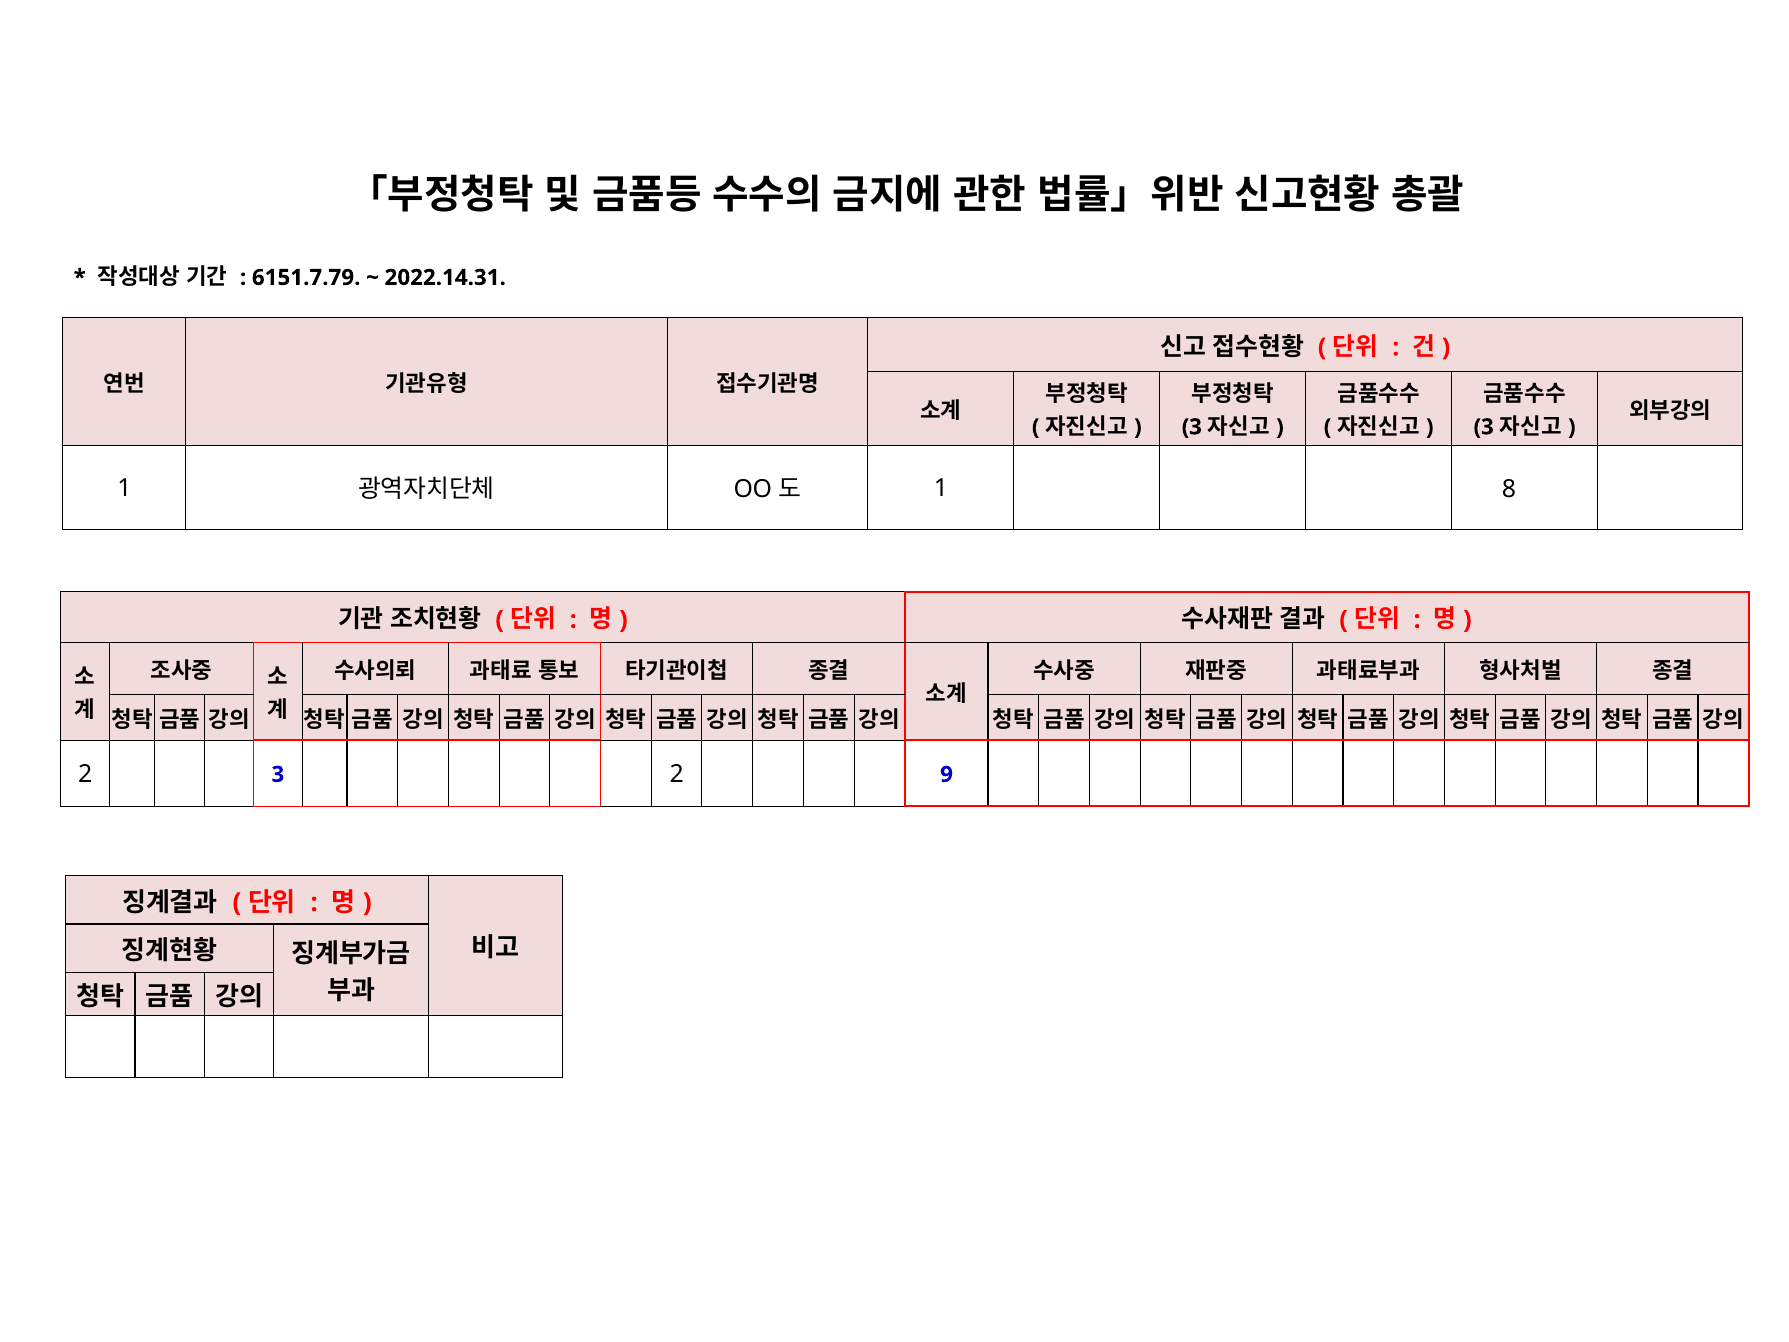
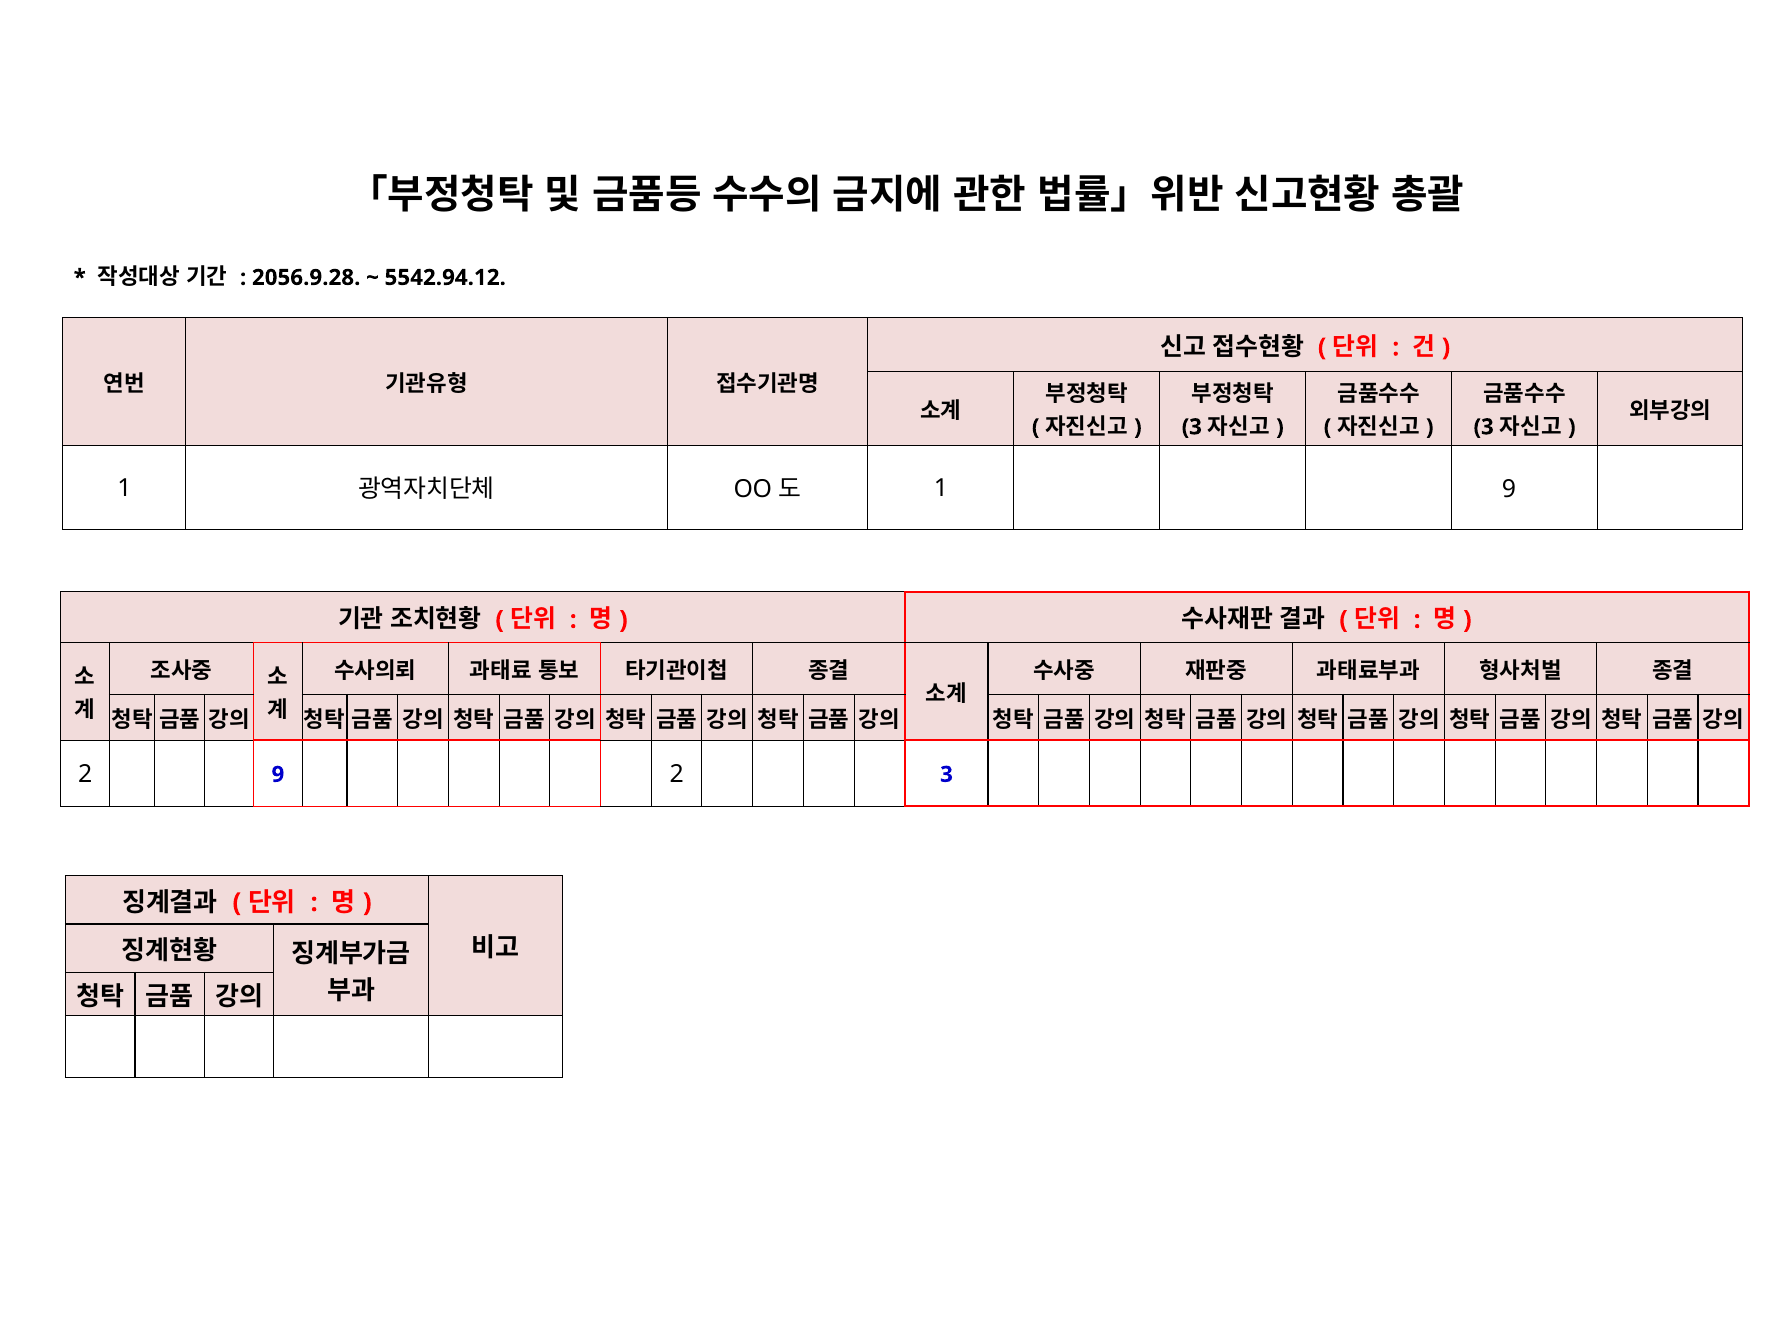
6151.7.79: 6151.7.79 -> 2056.9.28
2022.14.31: 2022.14.31 -> 5542.94.12
1 8: 8 -> 9
2 3: 3 -> 9
2 9: 9 -> 3
